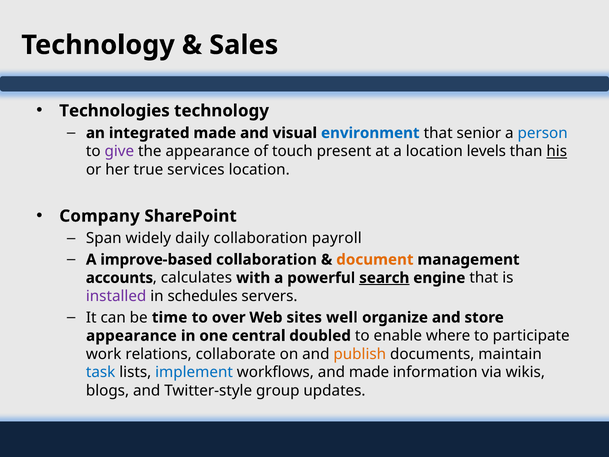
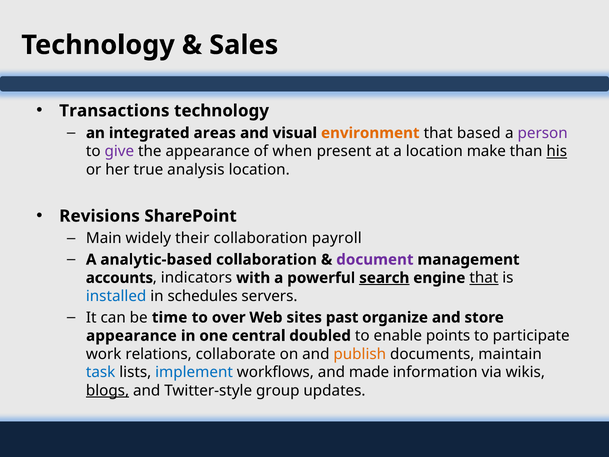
Technologies: Technologies -> Transactions
integrated made: made -> areas
environment colour: blue -> orange
senior: senior -> based
person colour: blue -> purple
touch: touch -> when
levels: levels -> make
services: services -> analysis
Company: Company -> Revisions
Span: Span -> Main
daily: daily -> their
improve-based: improve-based -> analytic-based
document colour: orange -> purple
calculates: calculates -> indicators
that at (484, 278) underline: none -> present
installed colour: purple -> blue
well: well -> past
where: where -> points
blogs underline: none -> present
